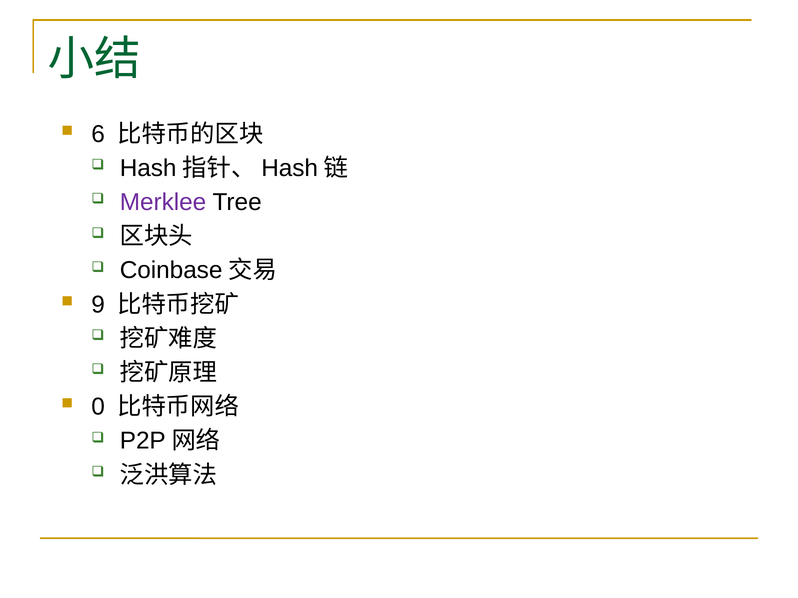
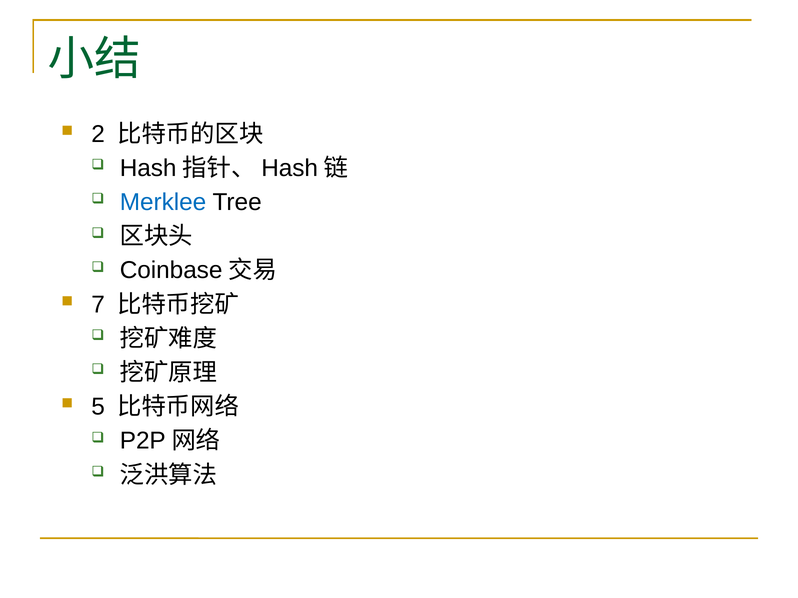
6: 6 -> 2
Merklee colour: purple -> blue
9: 9 -> 7
0: 0 -> 5
